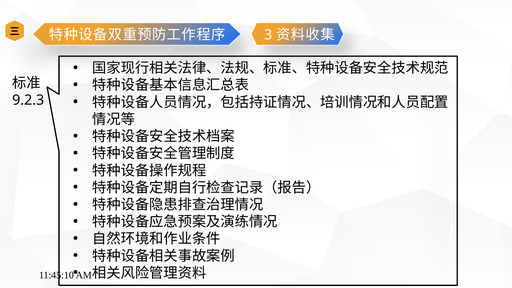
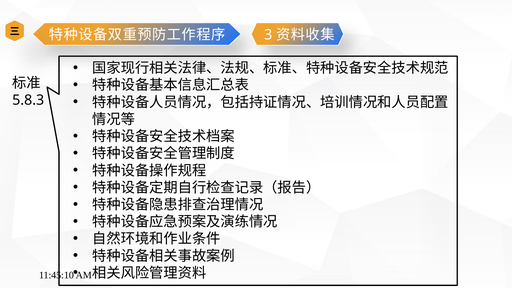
9.2.3: 9.2.3 -> 5.8.3
